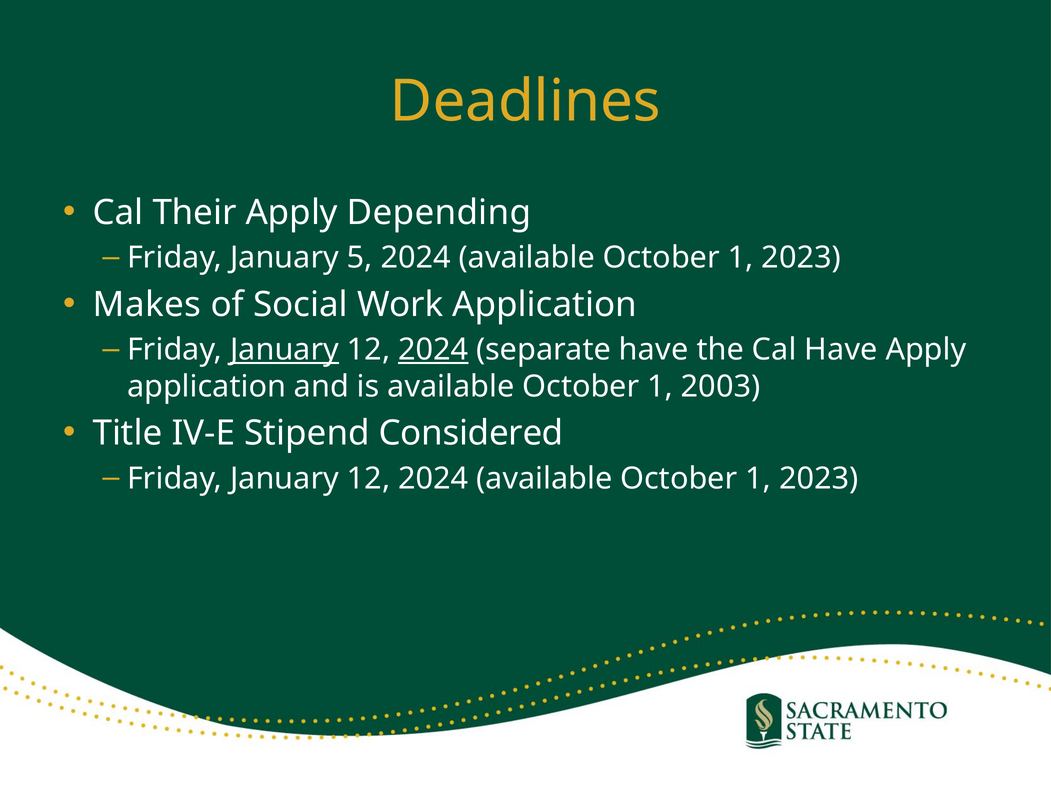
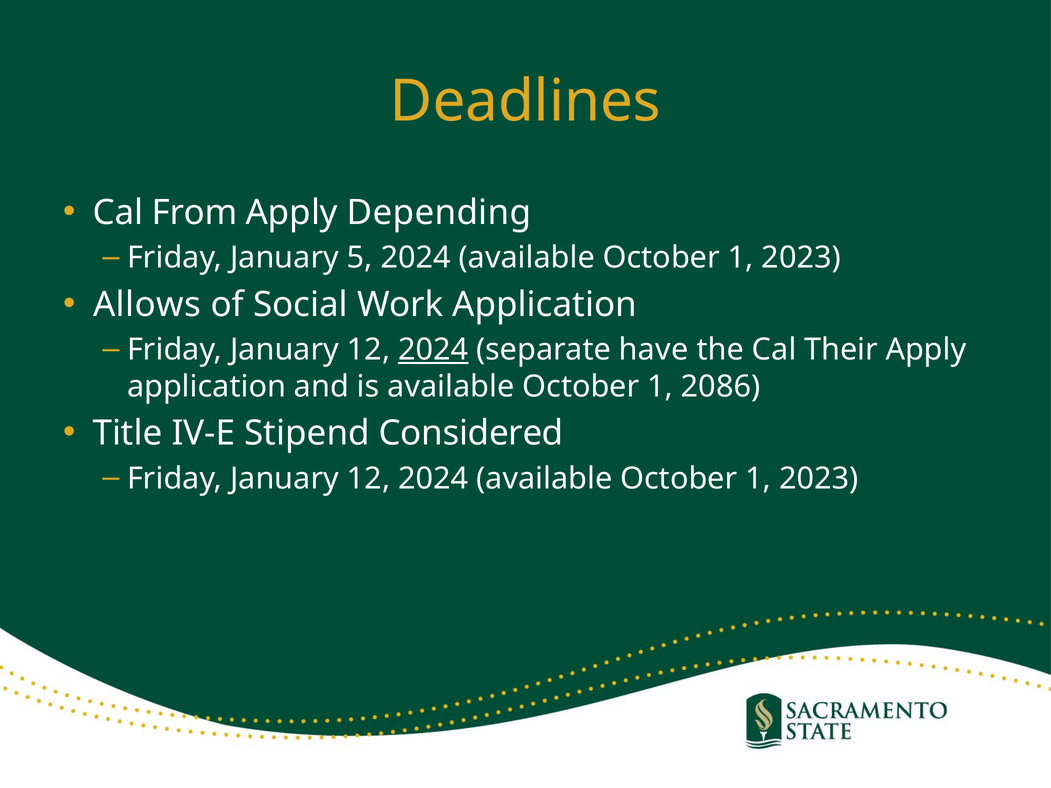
Their: Their -> From
Makes: Makes -> Allows
January at (285, 350) underline: present -> none
Cal Have: Have -> Their
2003: 2003 -> 2086
